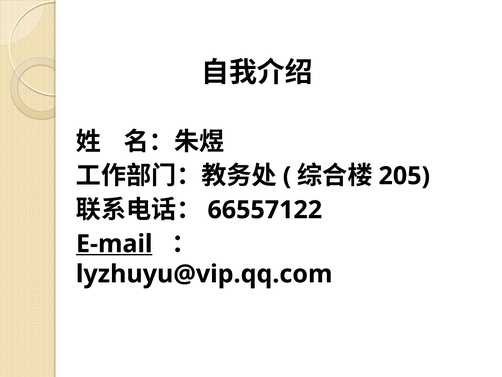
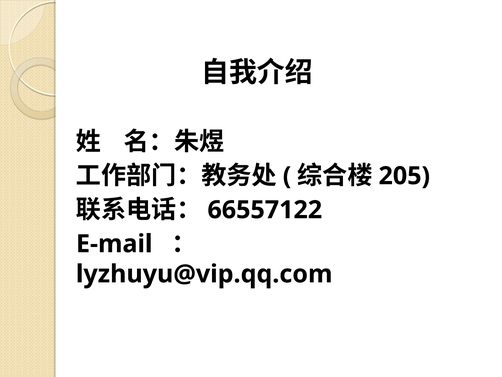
E-mail underline: present -> none
